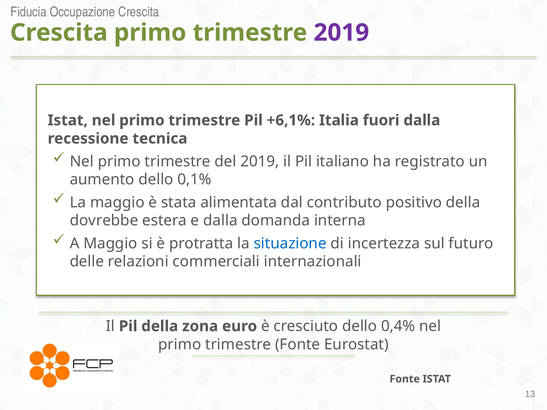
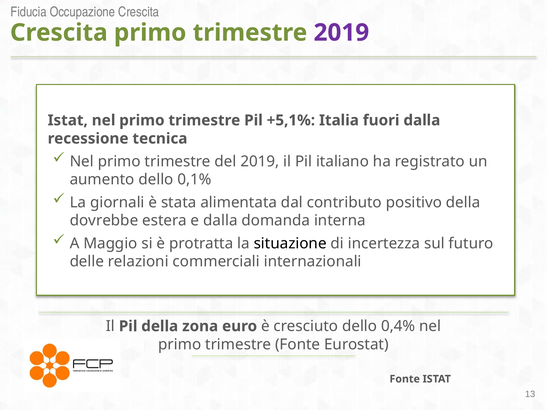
+6,1%: +6,1% -> +5,1%
La maggio: maggio -> giornali
situazione colour: blue -> black
